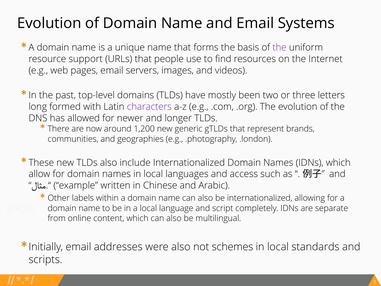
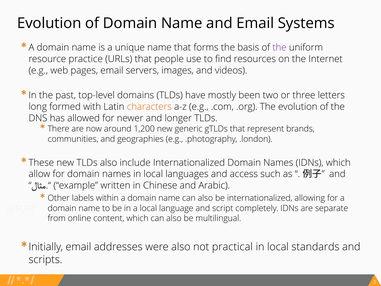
support: support -> practice
characters colour: purple -> orange
schemes: schemes -> practical
